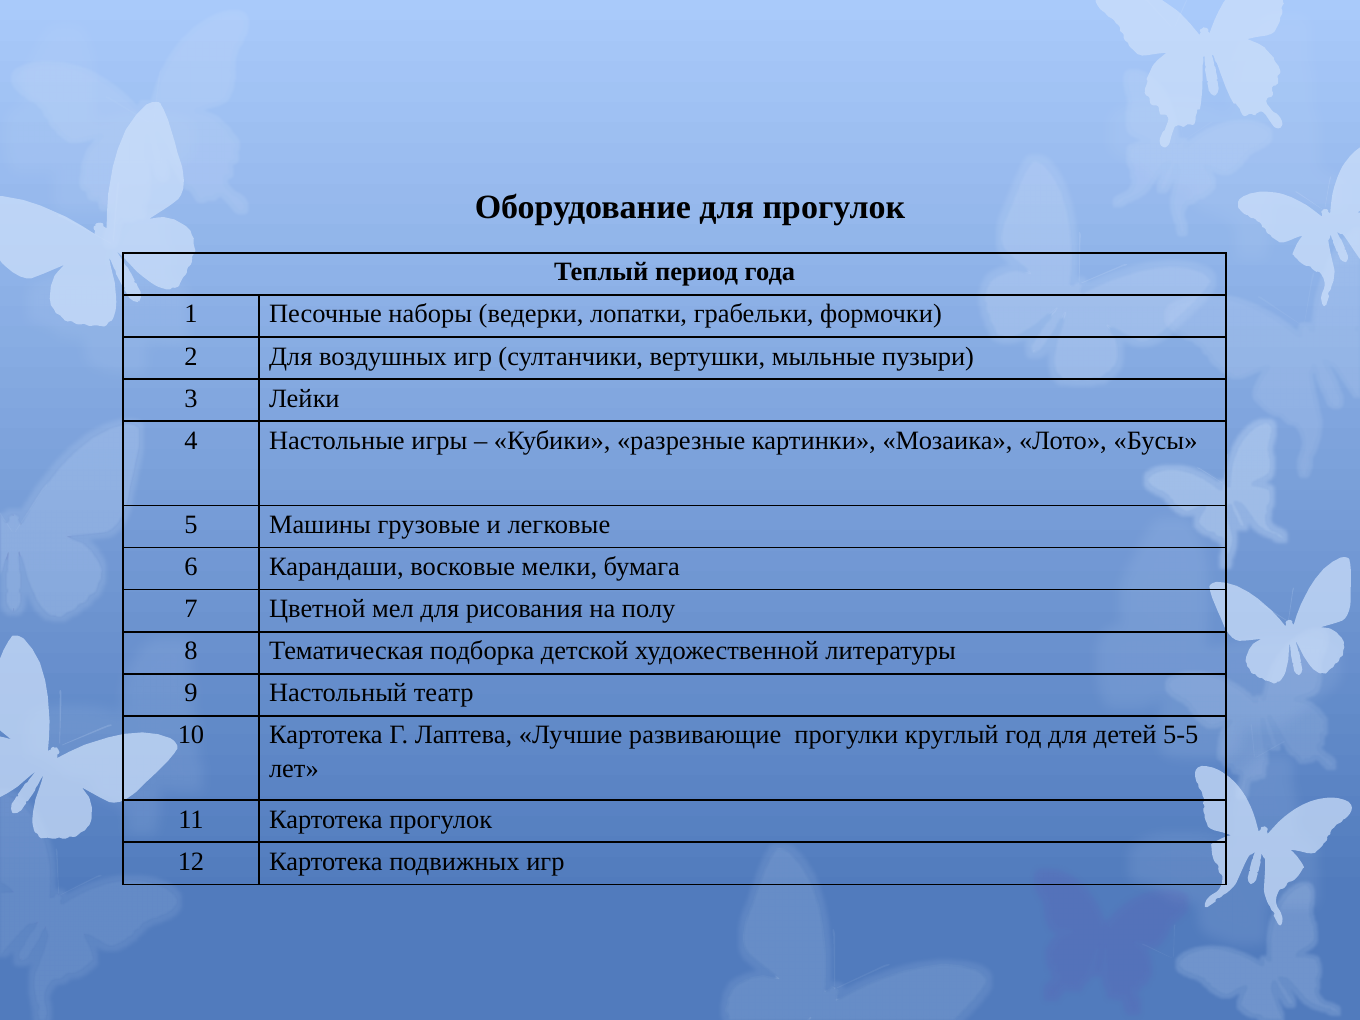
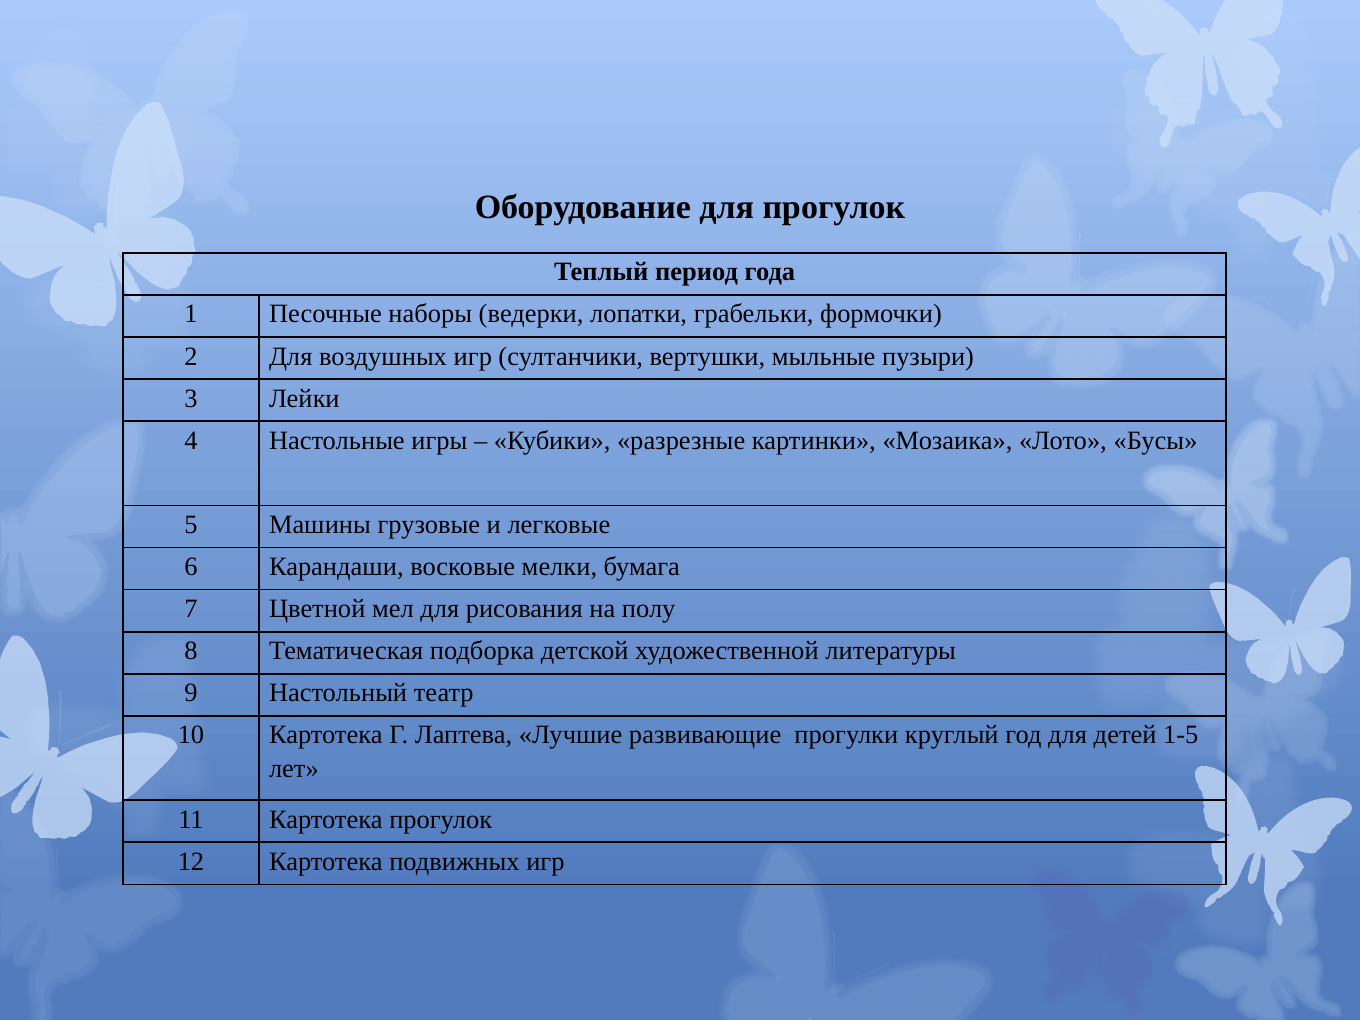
5-5: 5-5 -> 1-5
